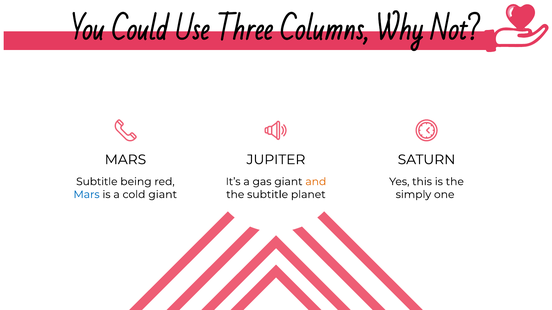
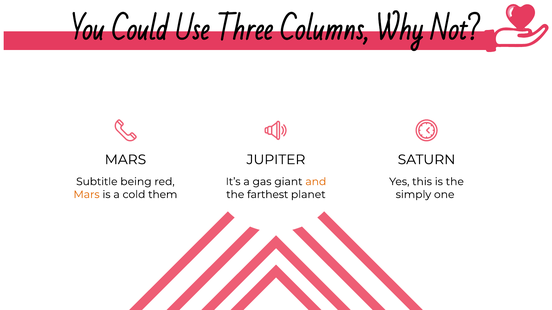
Mars at (87, 195) colour: blue -> orange
cold giant: giant -> them
the subtitle: subtitle -> farthest
